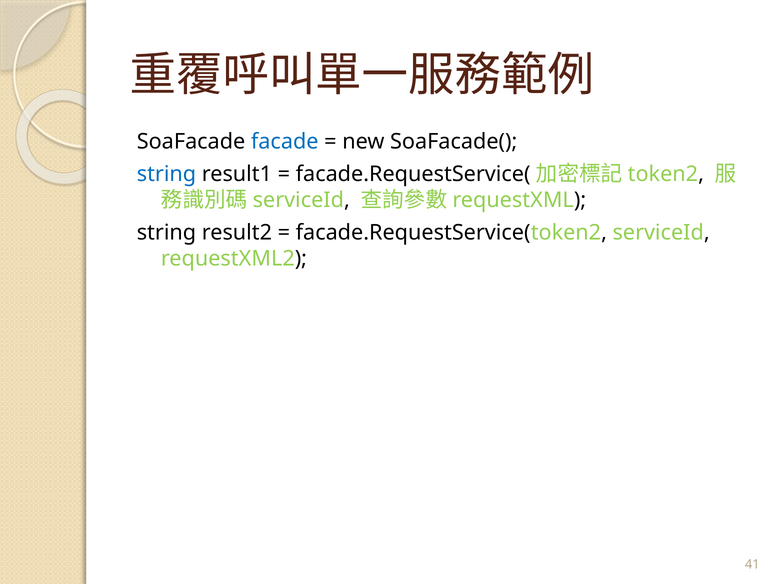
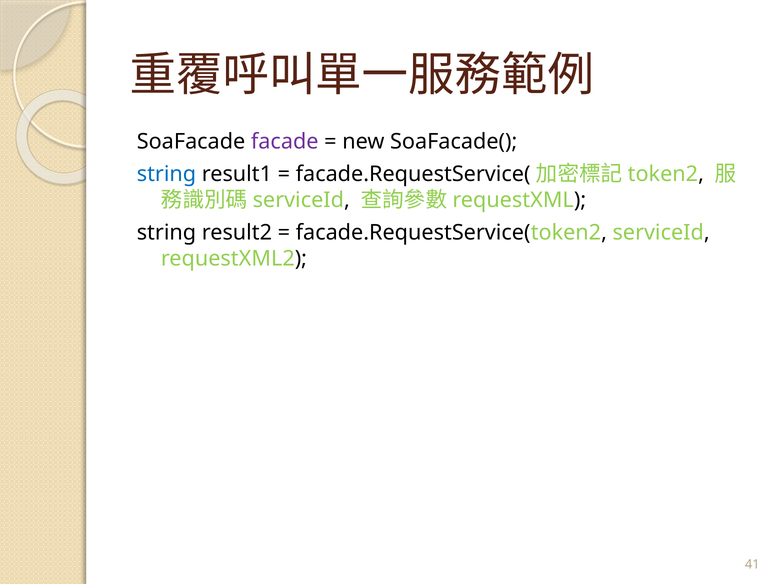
facade colour: blue -> purple
